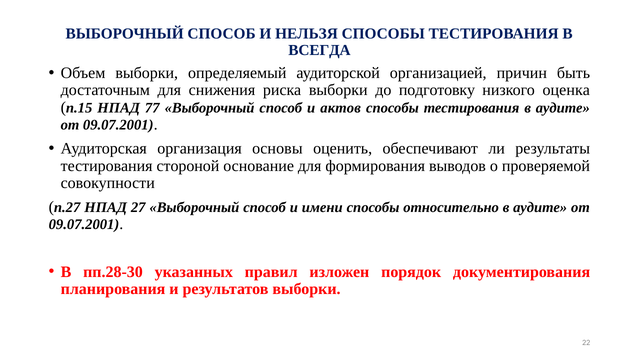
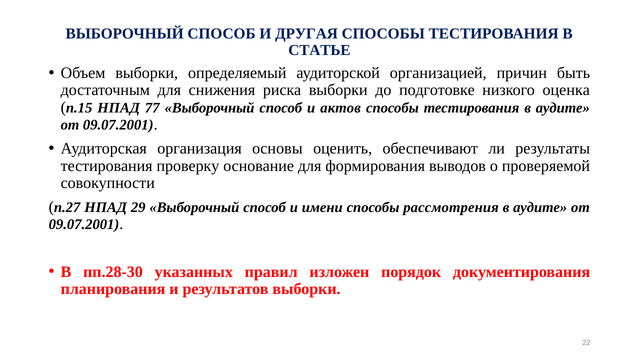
НЕЛЬЗЯ: НЕЛЬЗЯ -> ДРУГАЯ
ВСЕГДА: ВСЕГДА -> СТАТЬЕ
подготовку: подготовку -> подготовке
стороной: стороной -> проверку
27: 27 -> 29
относительно: относительно -> рассмотрения
